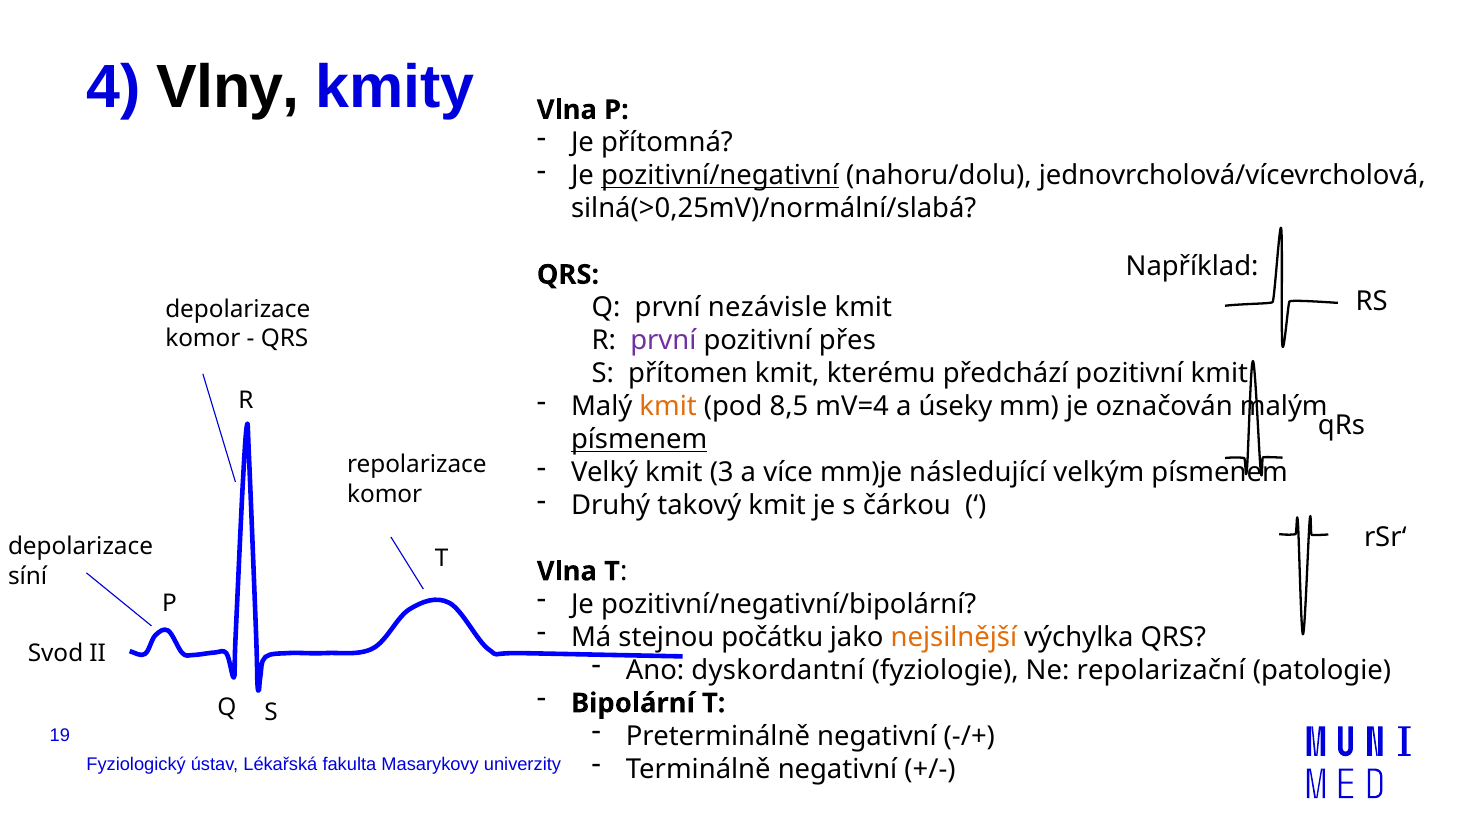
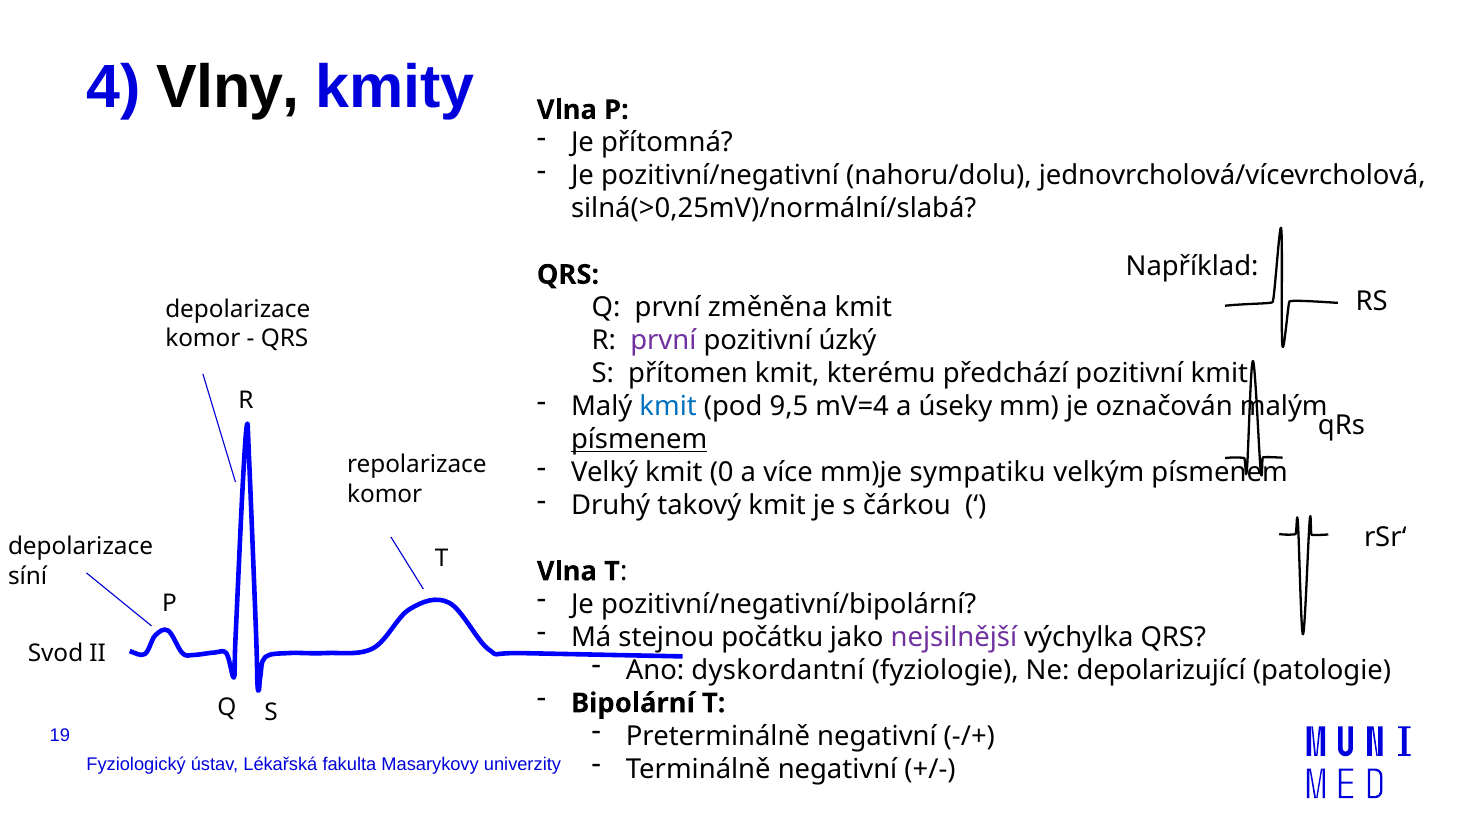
pozitivní/negativní underline: present -> none
nezávisle: nezávisle -> změněna
přes: přes -> úzký
kmit at (668, 406) colour: orange -> blue
8,5: 8,5 -> 9,5
3: 3 -> 0
následující: následující -> sympatiku
nejsilnější colour: orange -> purple
repolarizační: repolarizační -> depolarizující
